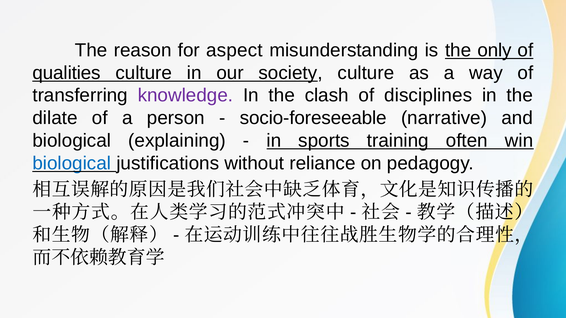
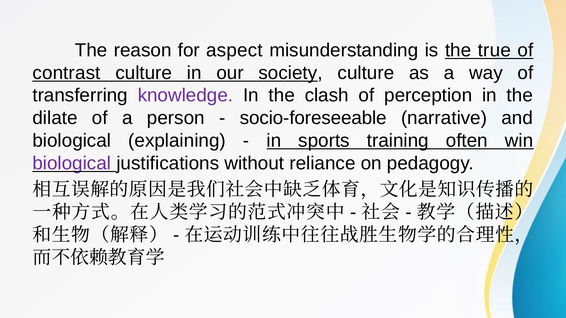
only: only -> true
qualities: qualities -> contrast
disciplines: disciplines -> perception
biological at (72, 163) colour: blue -> purple
